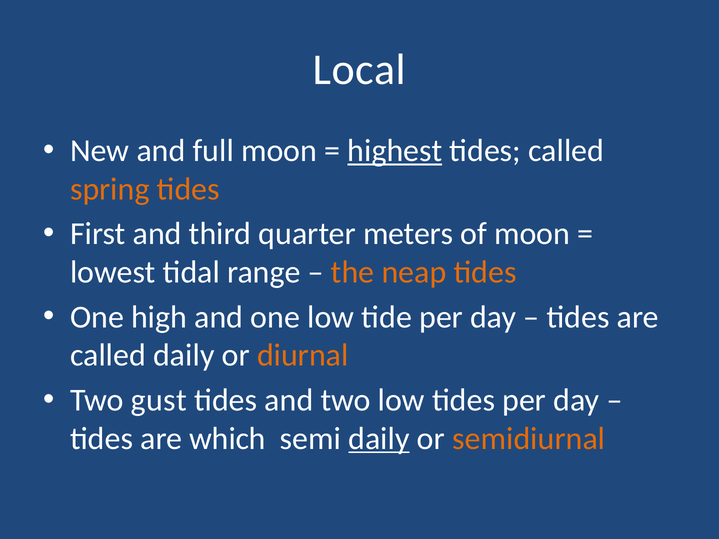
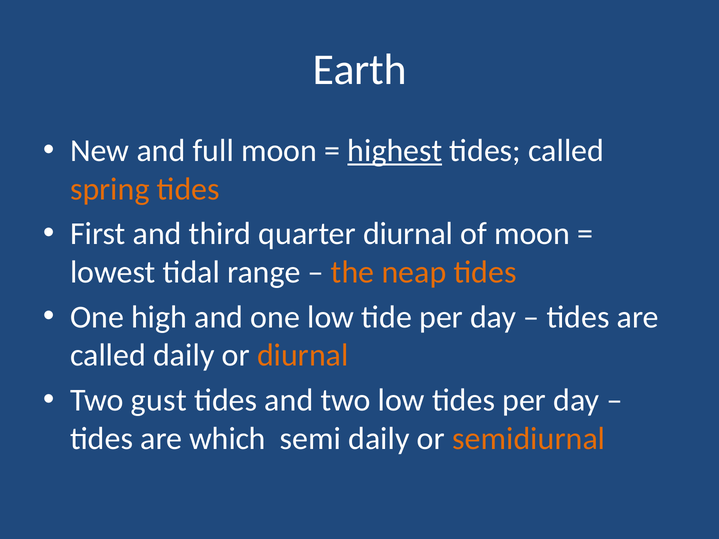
Local: Local -> Earth
quarter meters: meters -> diurnal
daily at (379, 439) underline: present -> none
